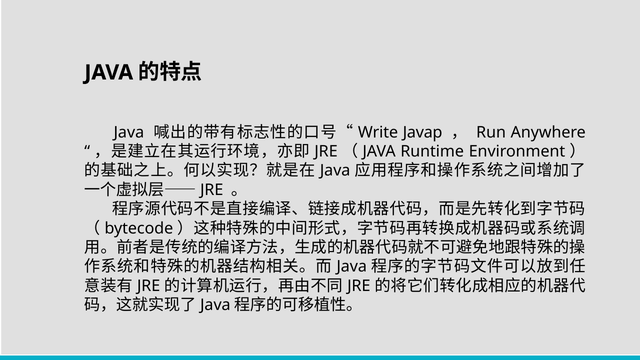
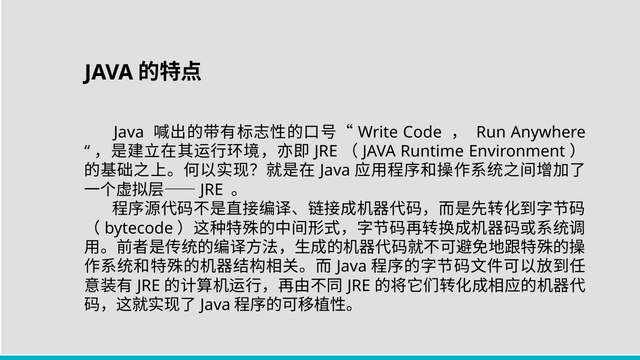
Javap: Javap -> Code
